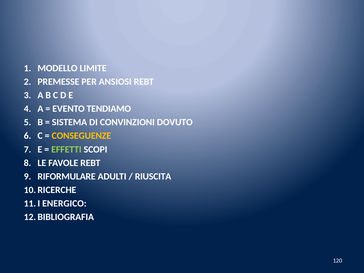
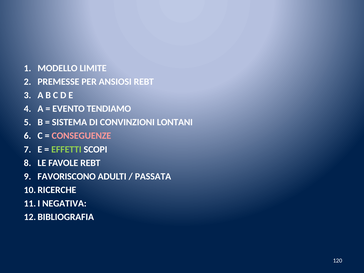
DOVUTO: DOVUTO -> LONTANI
CONSEGUENZE colour: yellow -> pink
RIFORMULARE: RIFORMULARE -> FAVORISCONO
RIUSCITA: RIUSCITA -> PASSATA
ENERGICO: ENERGICO -> NEGATIVA
